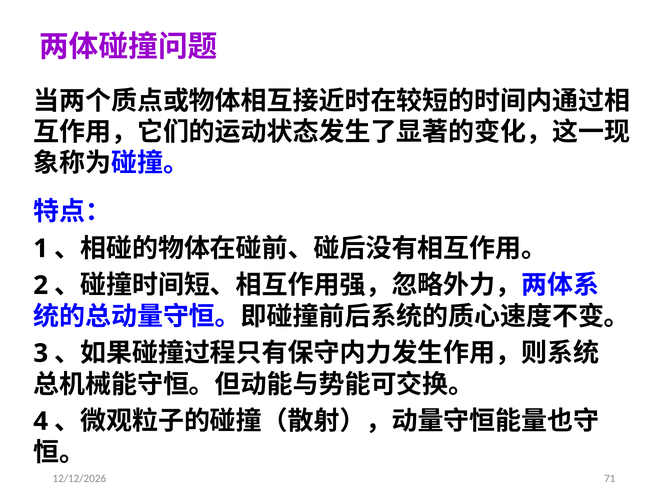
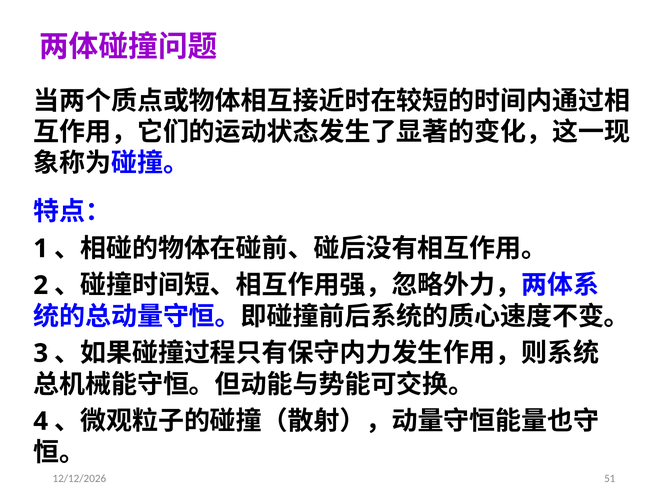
71: 71 -> 51
